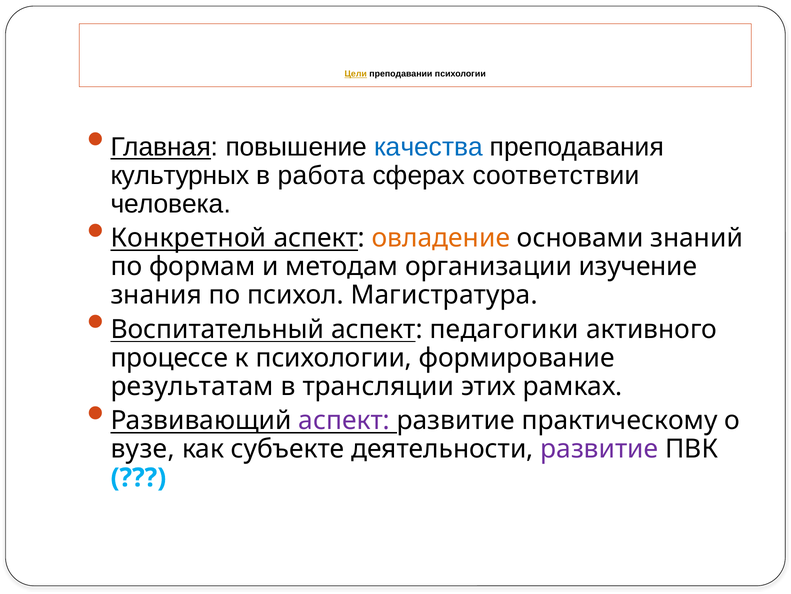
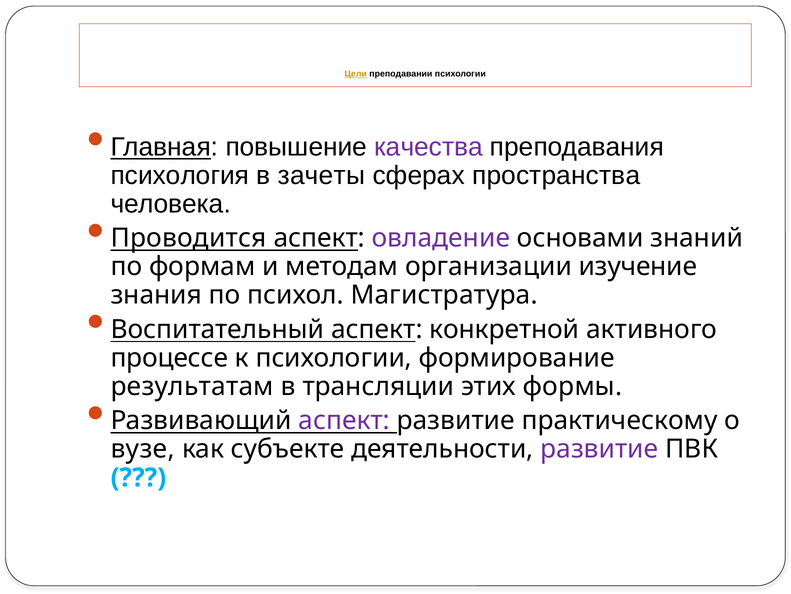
качества colour: blue -> purple
культурных: культурных -> психология
работа: работа -> зачеты
соответствии: соответствии -> пространства
Конкретной: Конкретной -> Проводится
овладение colour: orange -> purple
педагогики: педагогики -> конкретной
рамках: рамках -> формы
